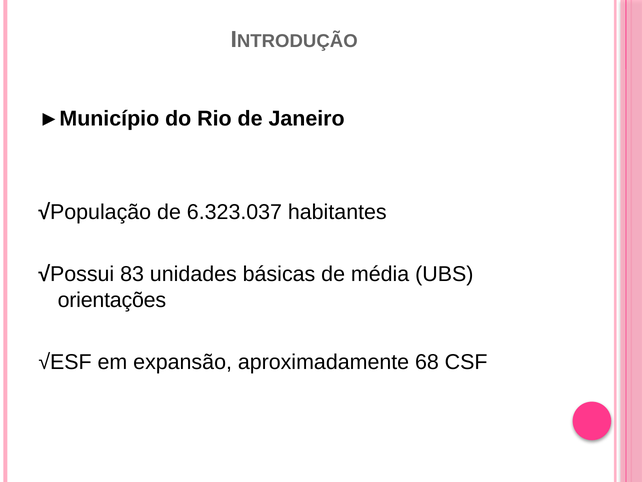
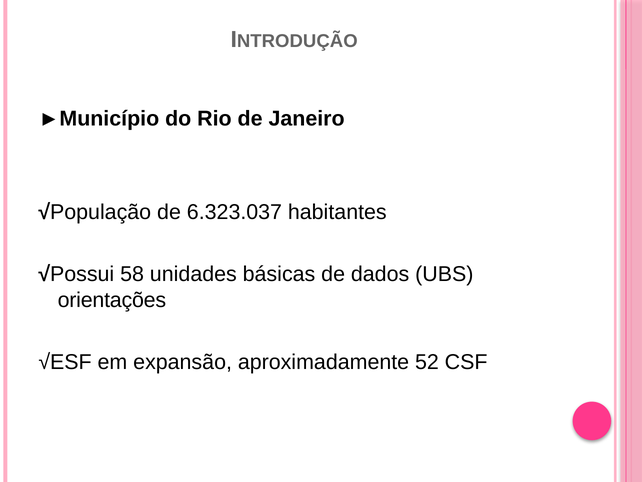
83: 83 -> 58
média: média -> dados
68: 68 -> 52
